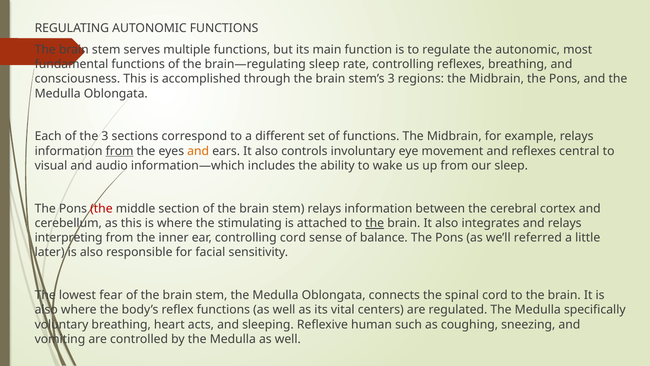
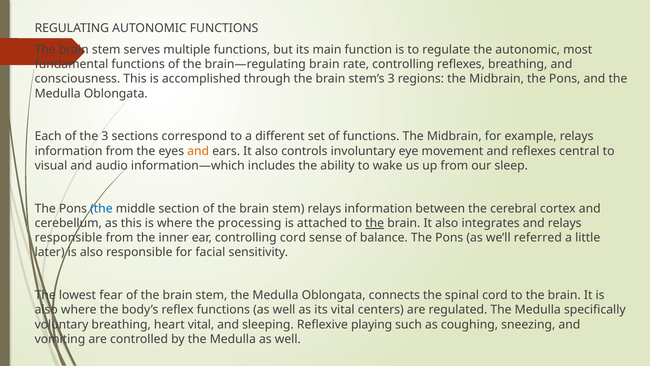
brain—regulating sleep: sleep -> brain
from at (120, 151) underline: present -> none
the at (101, 208) colour: red -> blue
stimulating: stimulating -> processing
interpreting at (69, 238): interpreting -> responsible
heart acts: acts -> vital
human: human -> playing
